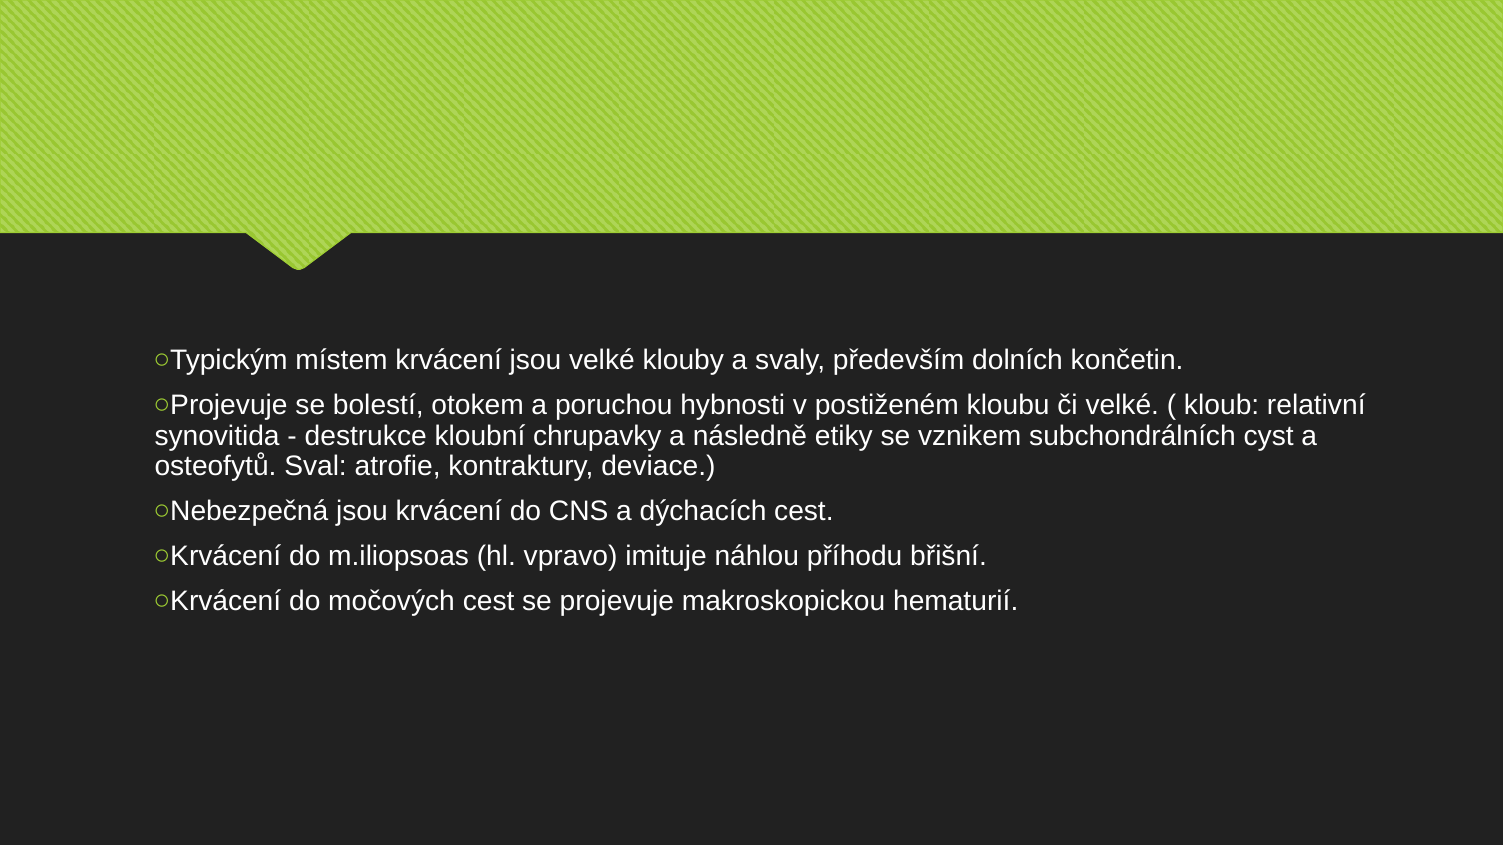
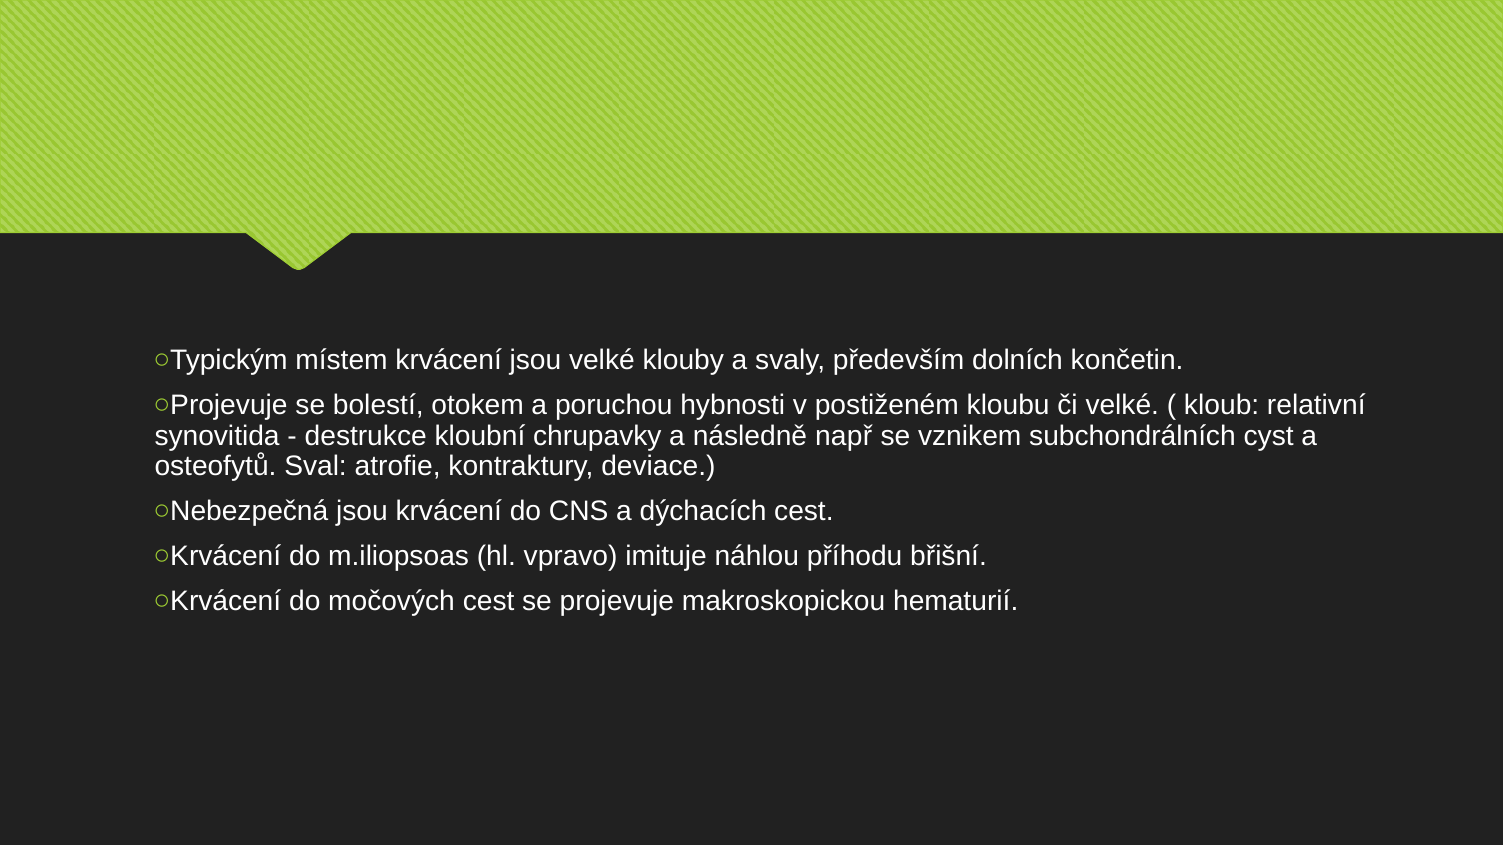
etiky: etiky -> např
